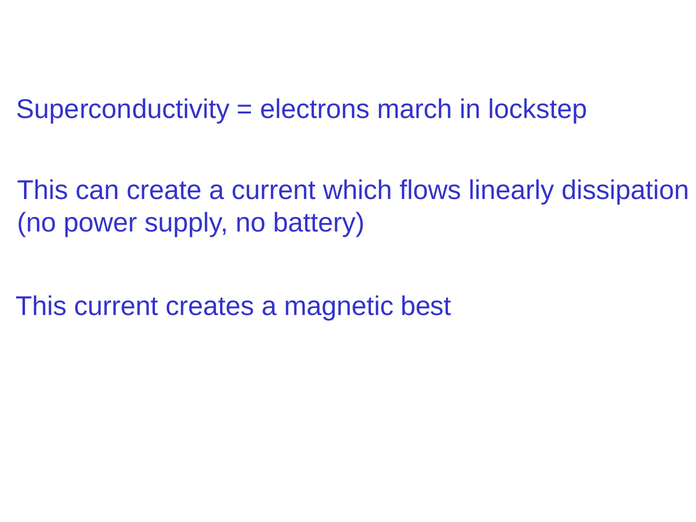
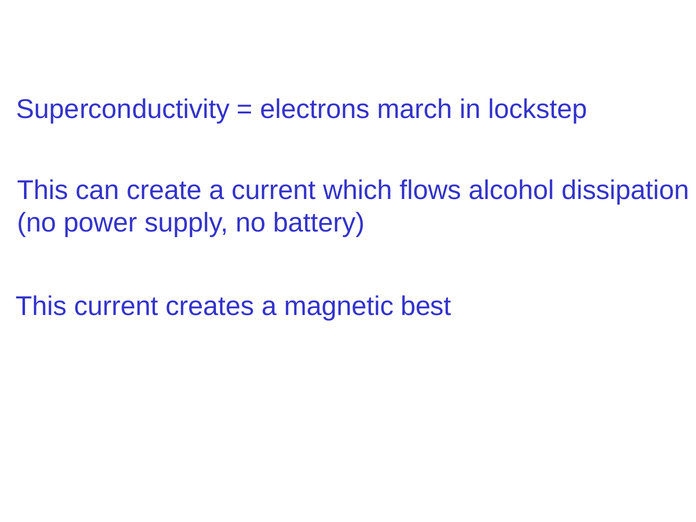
linearly: linearly -> alcohol
